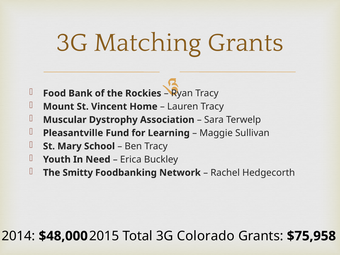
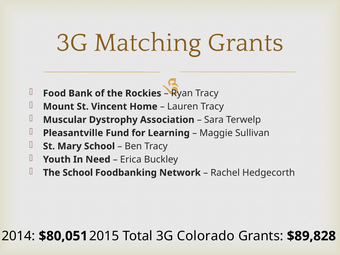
The Smitty: Smitty -> School
$48,000: $48,000 -> $80,051
$75,958: $75,958 -> $89,828
